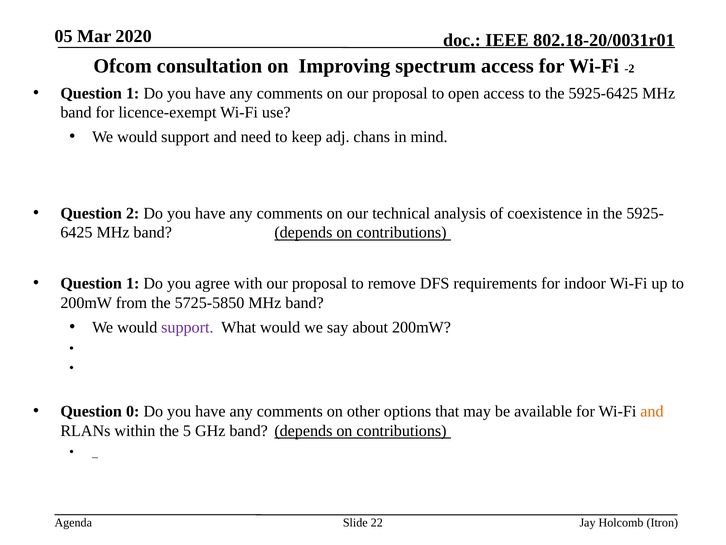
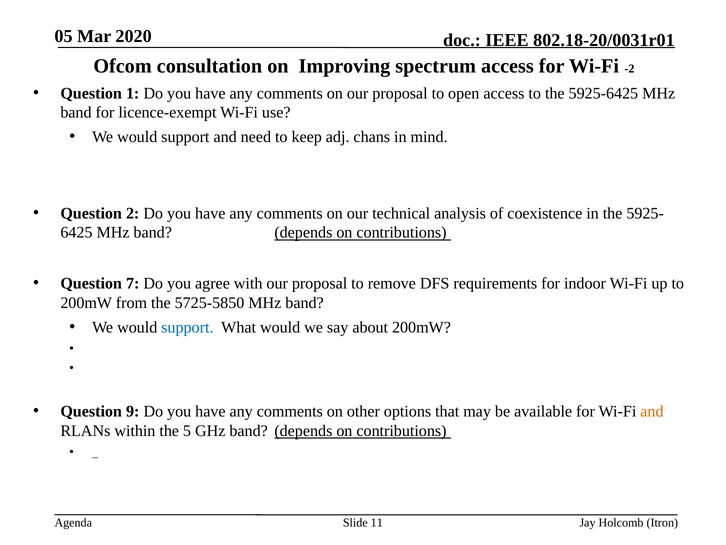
1 at (133, 283): 1 -> 7
support at (187, 327) colour: purple -> blue
0: 0 -> 9
22: 22 -> 11
